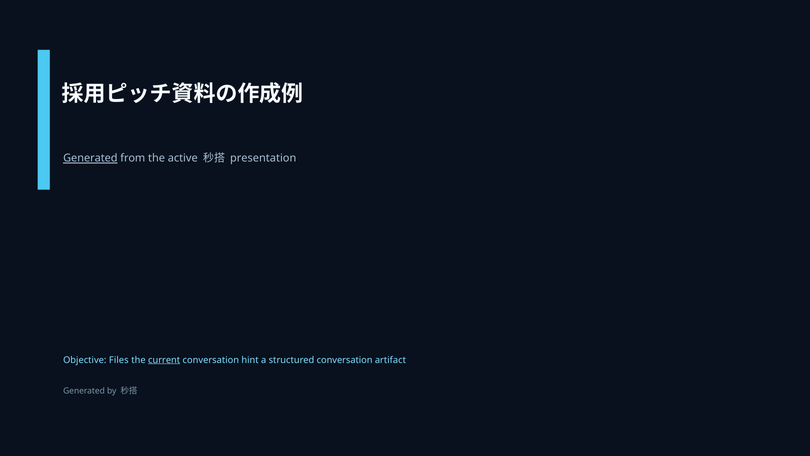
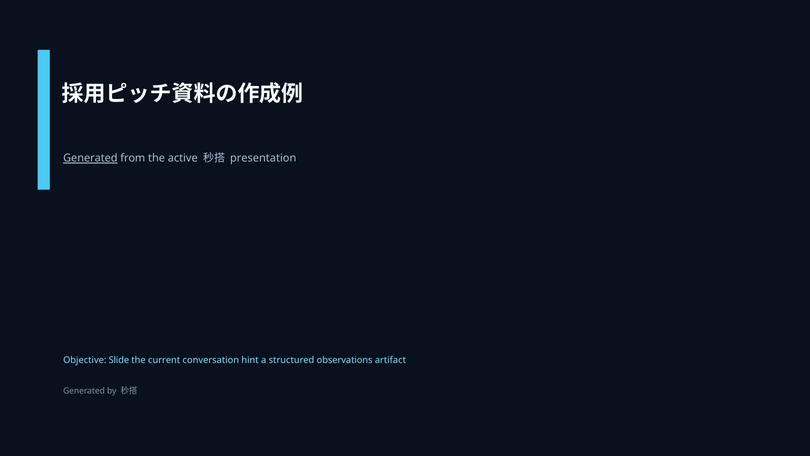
Files: Files -> Slide
current underline: present -> none
structured conversation: conversation -> observations
